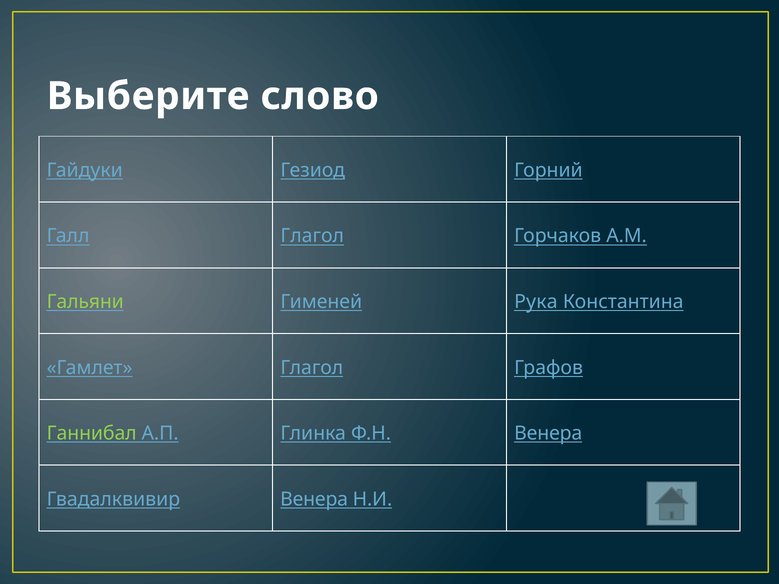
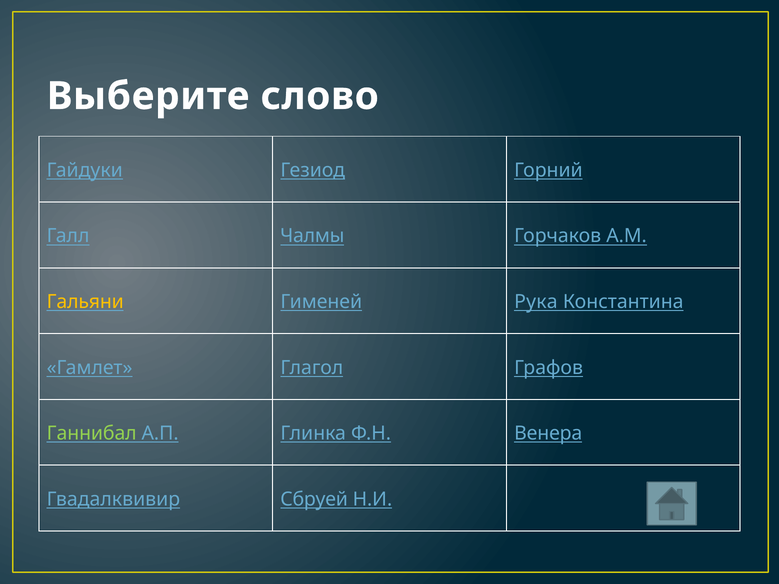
Галл Глагол: Глагол -> Чалмы
Гальяни colour: light green -> yellow
Гвадалквивир Венера: Венера -> Сбруей
